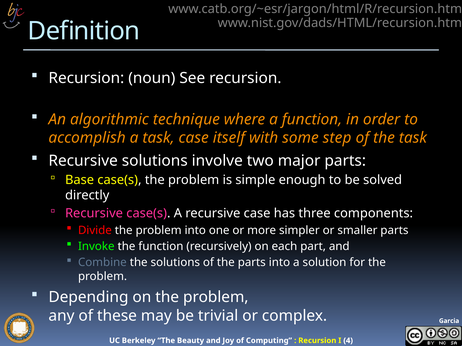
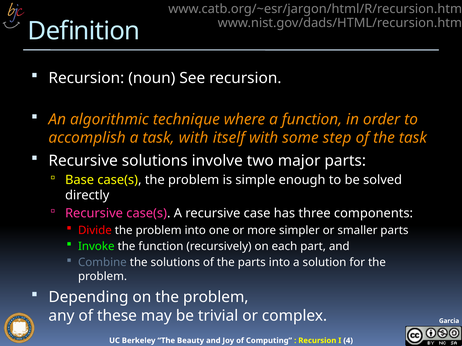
task case: case -> with
